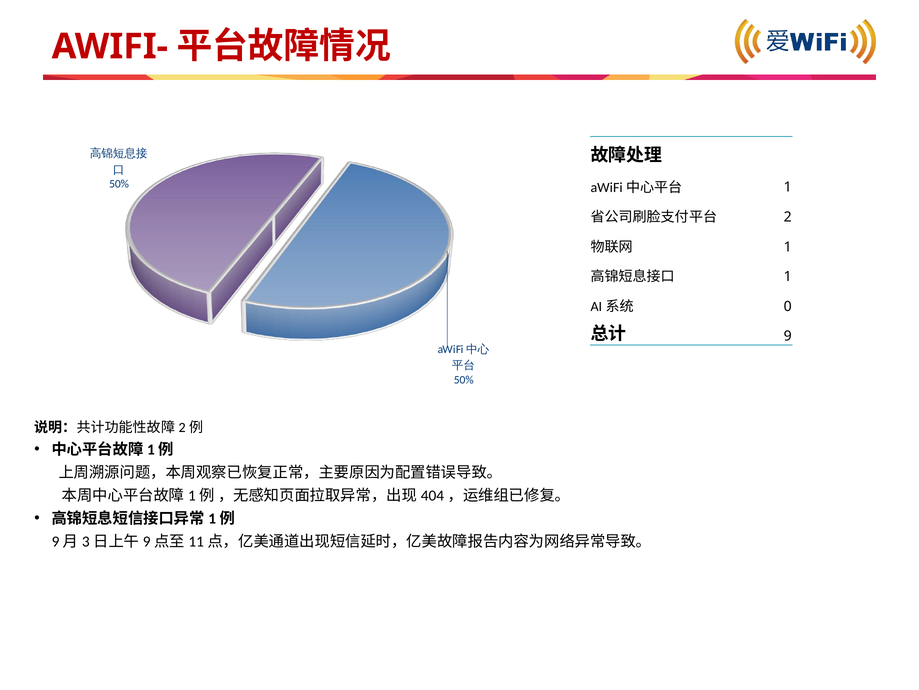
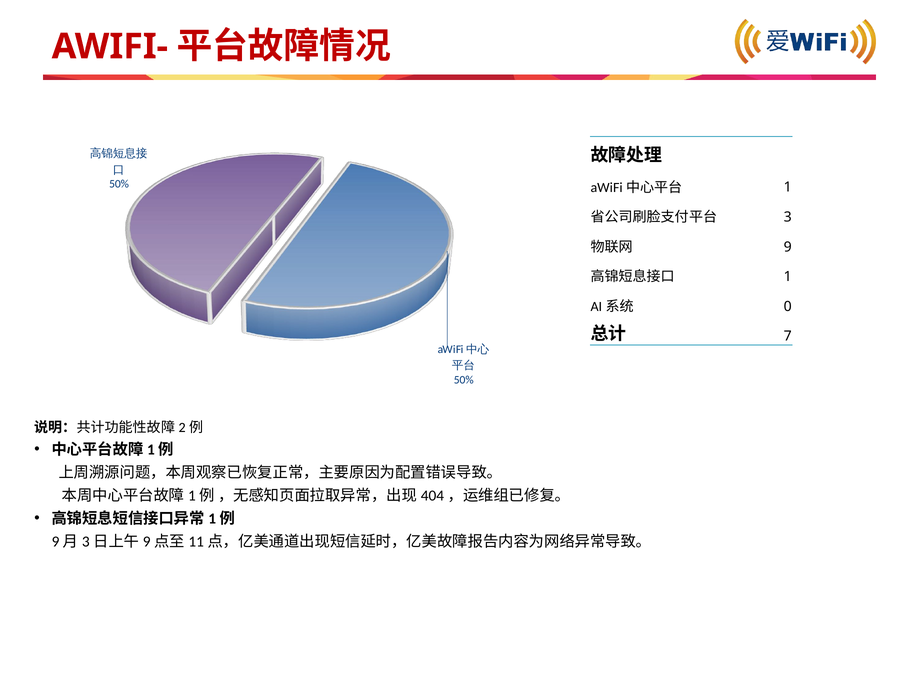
2: 2 -> 3
1 at (788, 247): 1 -> 9
9: 9 -> 7
